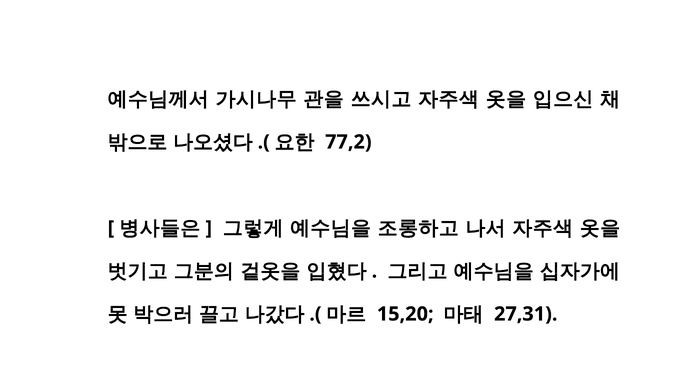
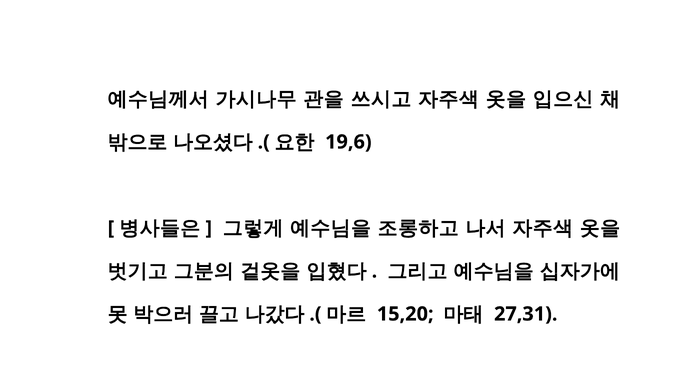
77,2: 77,2 -> 19,6
